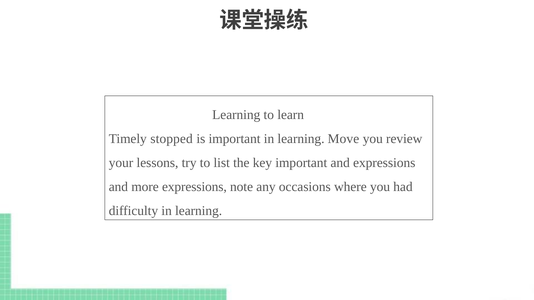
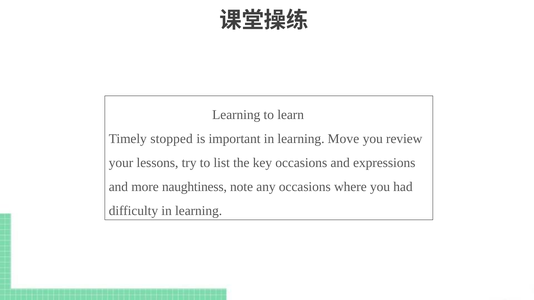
key important: important -> occasions
more expressions: expressions -> naughtiness
